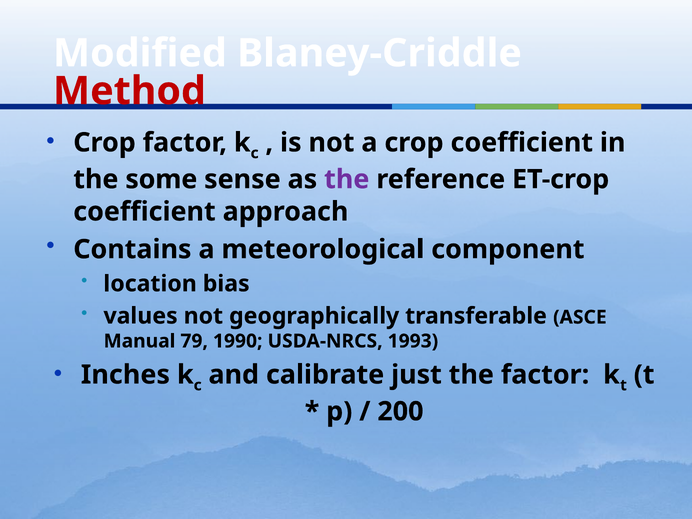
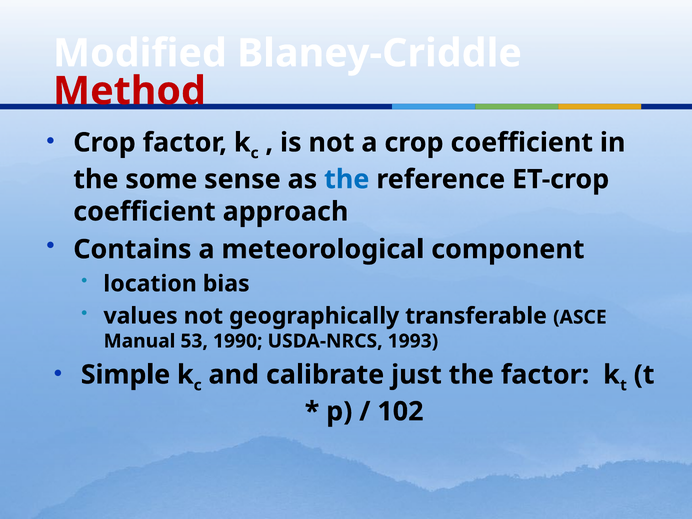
the at (347, 179) colour: purple -> blue
79: 79 -> 53
Inches: Inches -> Simple
200: 200 -> 102
